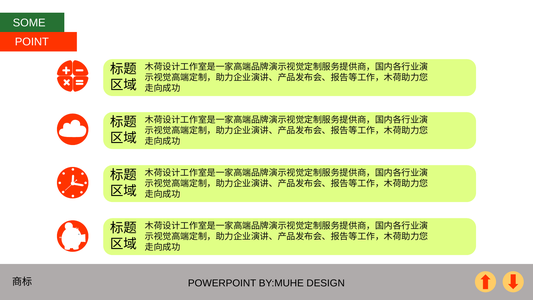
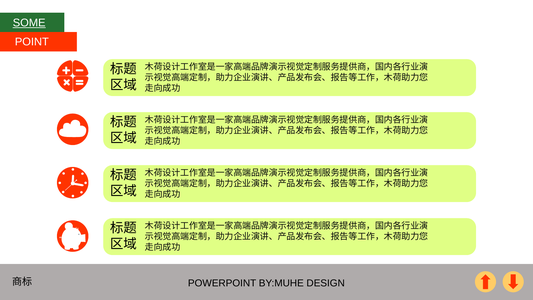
SOME underline: none -> present
